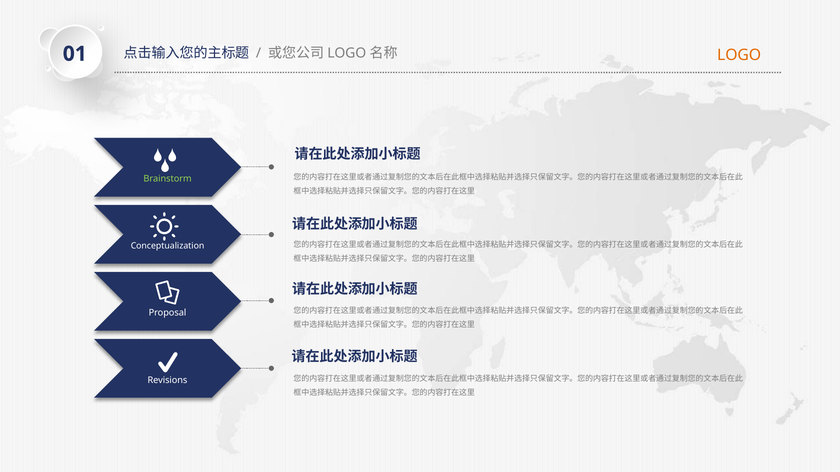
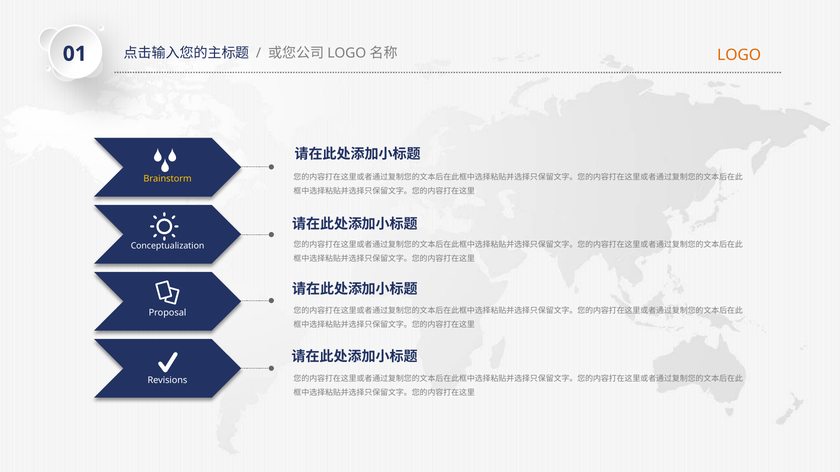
Brainstorm colour: light green -> yellow
